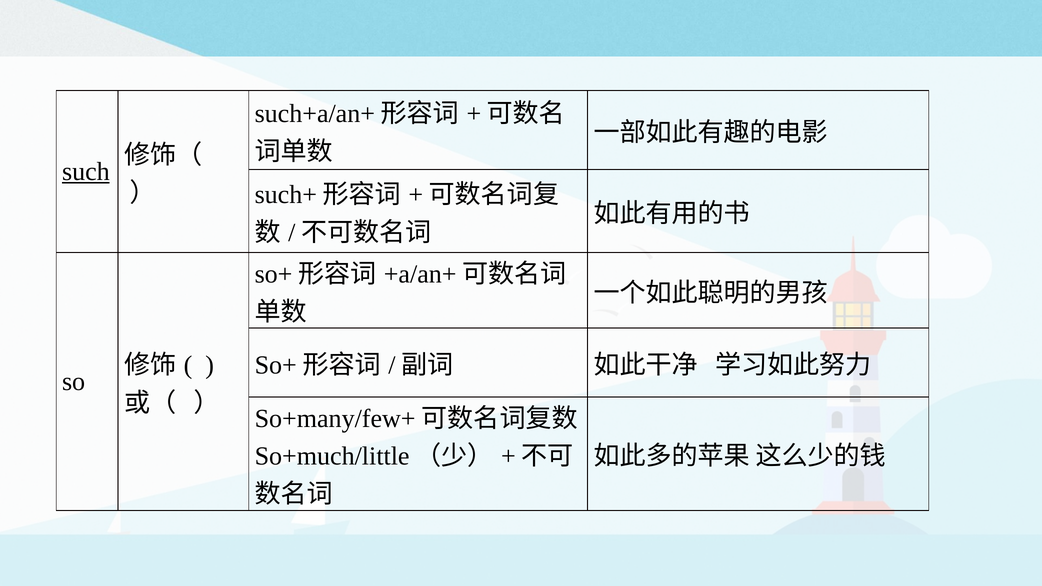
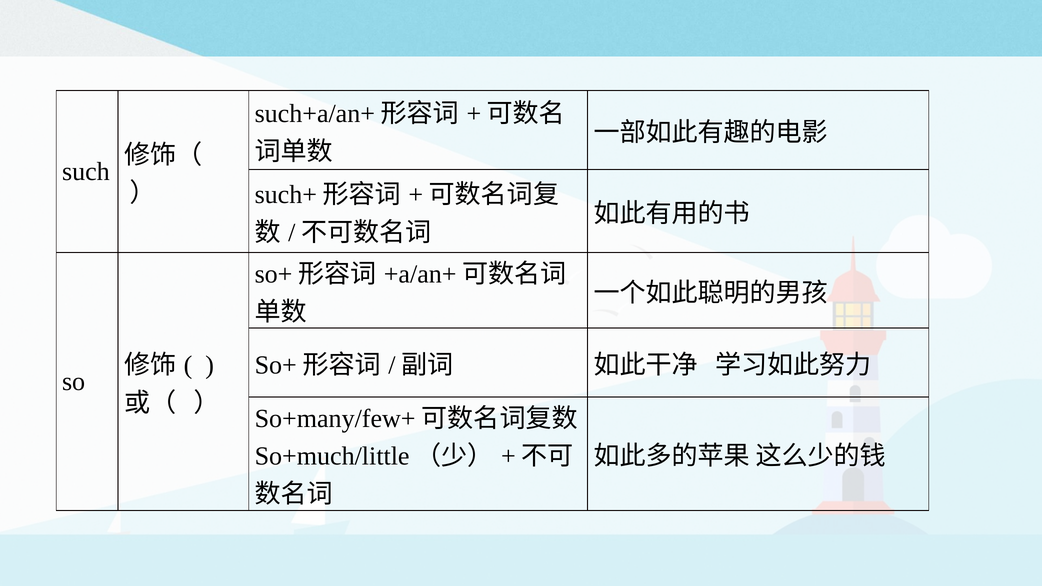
such underline: present -> none
